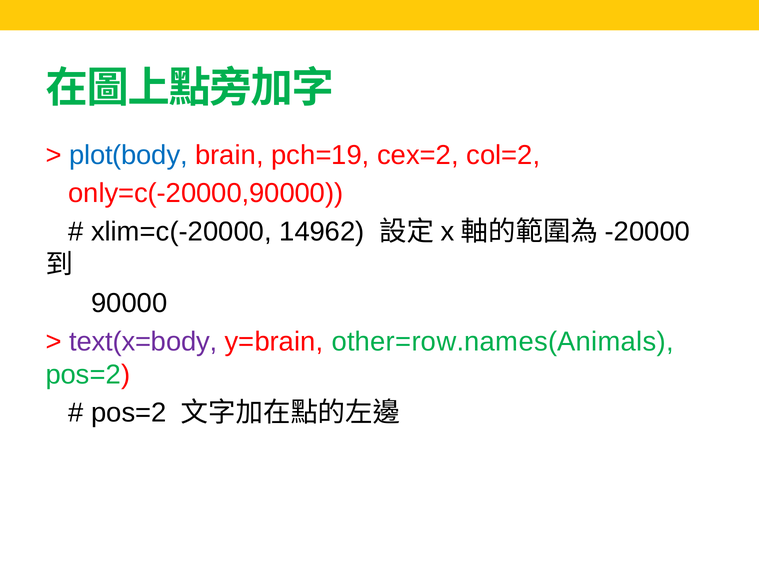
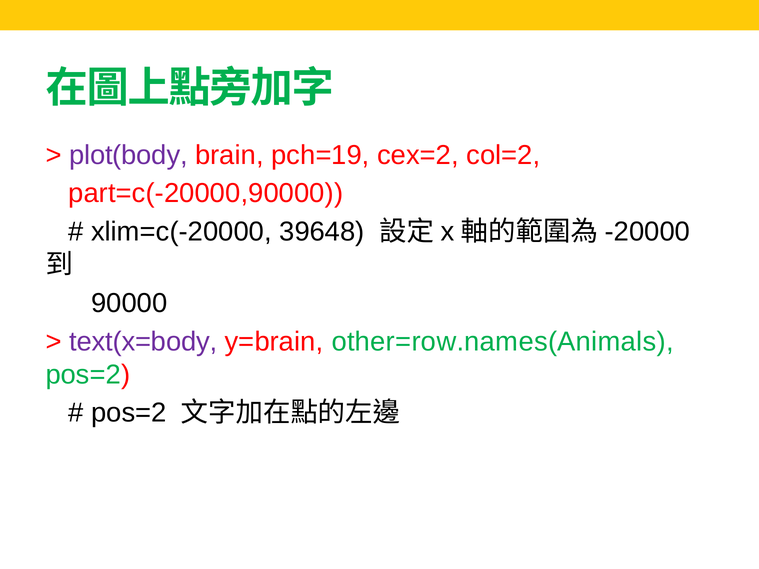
plot(body colour: blue -> purple
only=c(-20000,90000: only=c(-20000,90000 -> part=c(-20000,90000
14962: 14962 -> 39648
